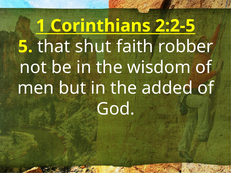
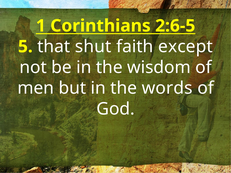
2:2-5: 2:2-5 -> 2:6-5
robber: robber -> except
added: added -> words
